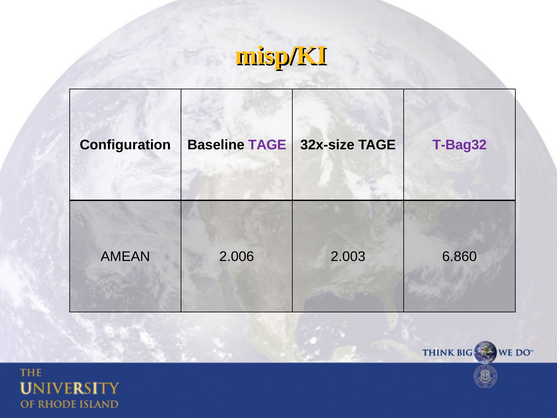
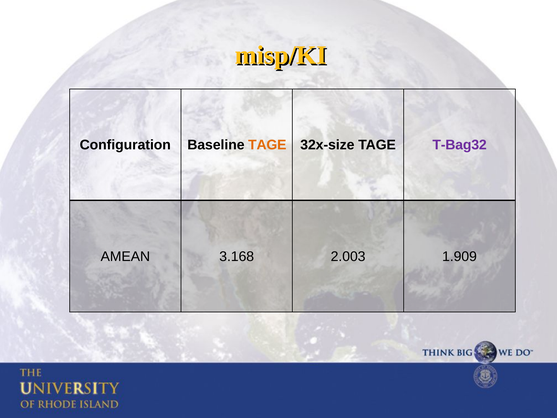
TAGE at (267, 145) colour: purple -> orange
2.006: 2.006 -> 3.168
6.860: 6.860 -> 1.909
